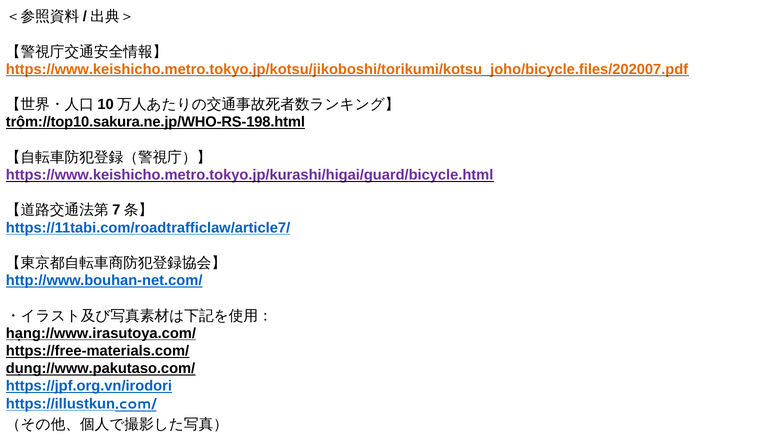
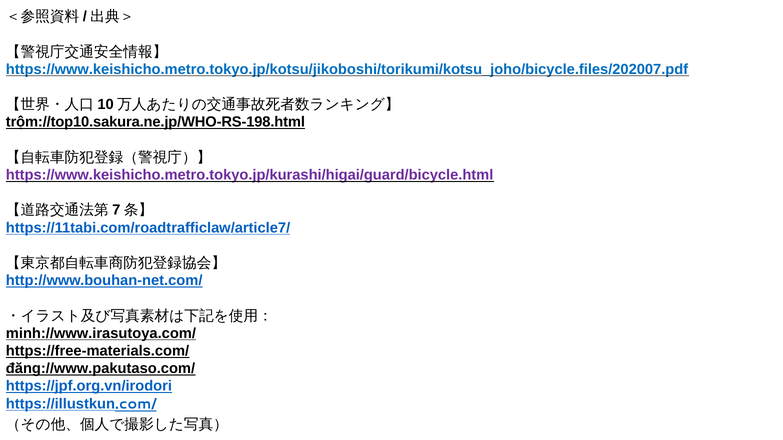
https://www.keishicho.metro.tokyo.jp/kotsu/jikoboshi/torikumi/kotsu_joho/bicycle.files/202007.pdf colour: orange -> blue
hạng://www.irasutoya.com/: hạng://www.irasutoya.com/ -> minh://www.irasutoya.com/
dụng://www.pakutaso.com/: dụng://www.pakutaso.com/ -> đăng://www.pakutaso.com/
